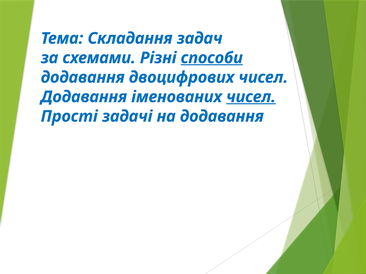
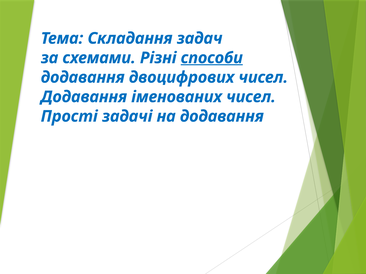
чисел at (251, 97) underline: present -> none
